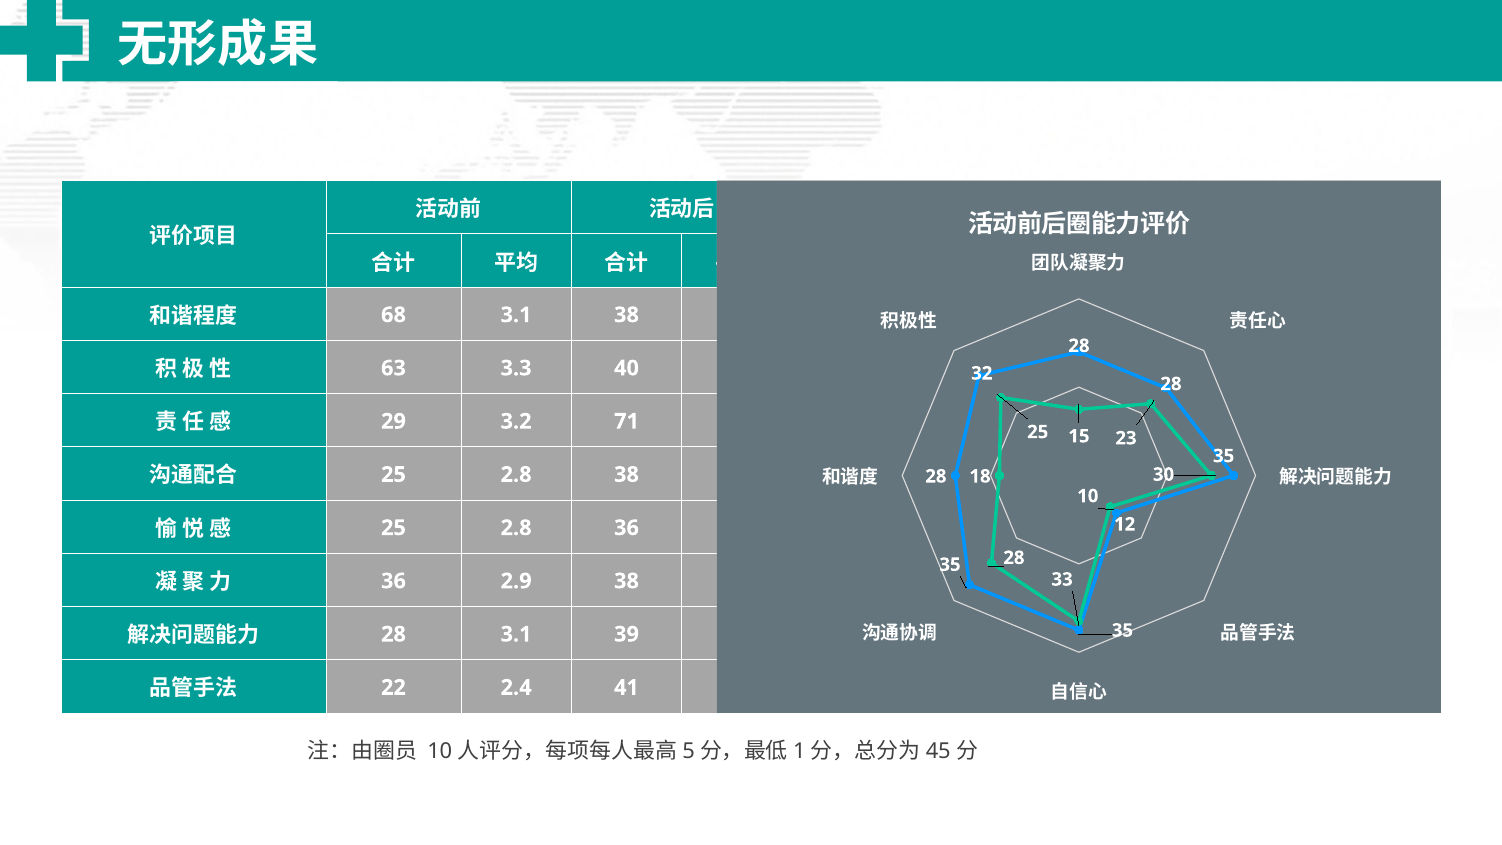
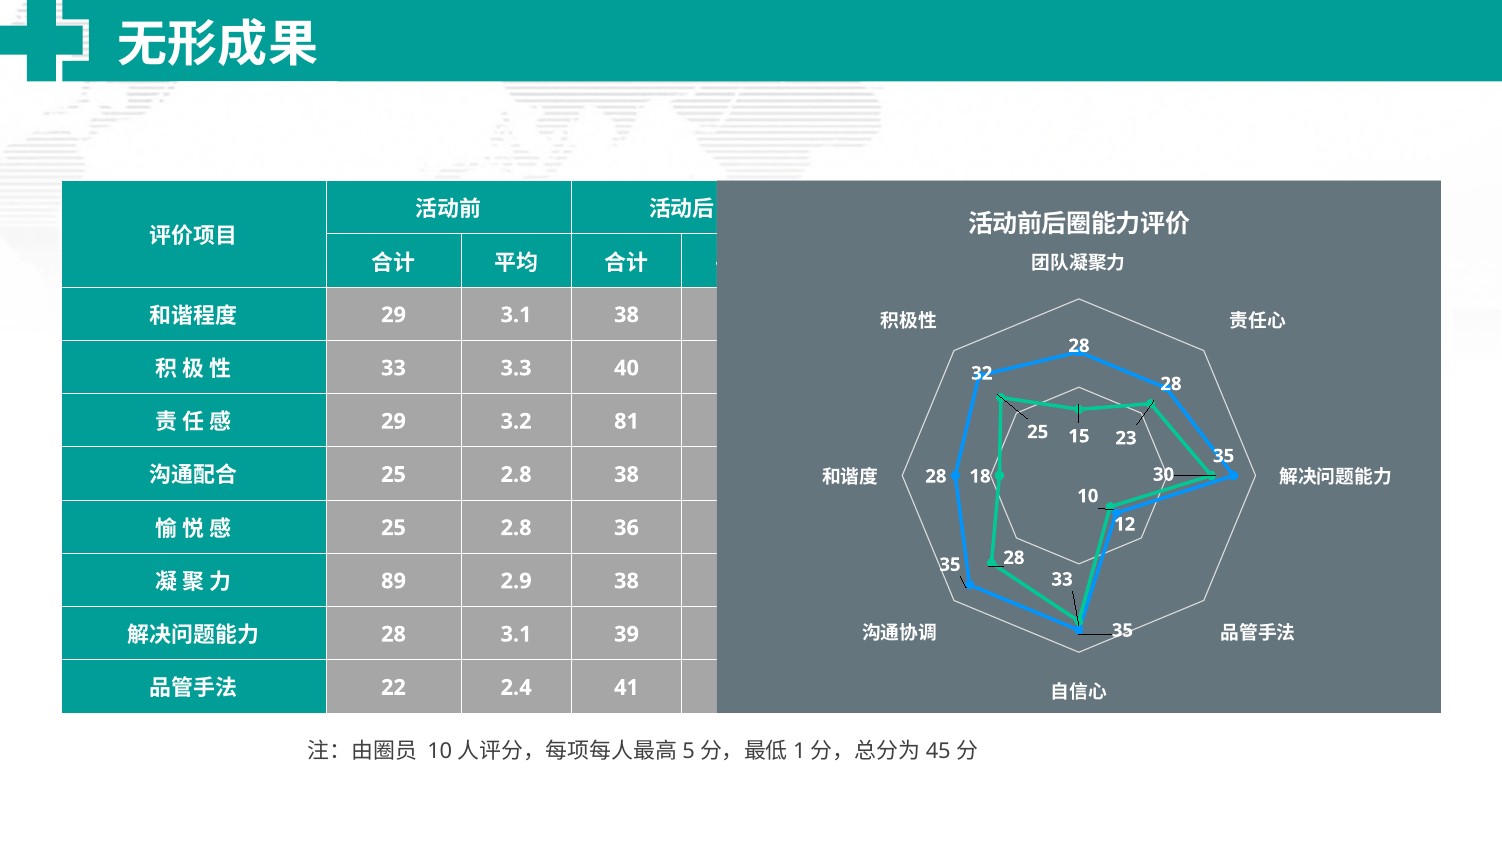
68 at (394, 315): 68 -> 29
63 at (394, 368): 63 -> 33
71: 71 -> 81
36 at (394, 581): 36 -> 89
